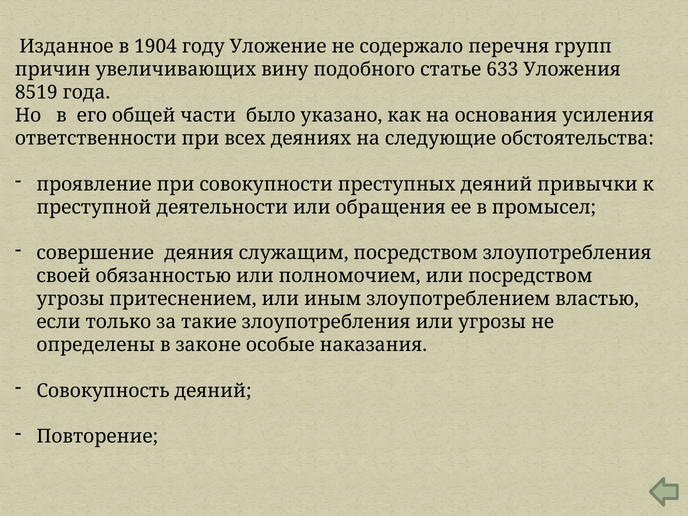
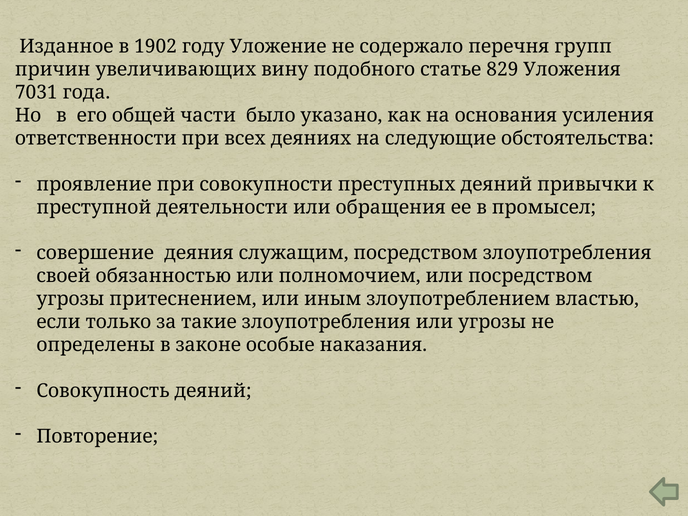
1904: 1904 -> 1902
633: 633 -> 829
8519: 8519 -> 7031
